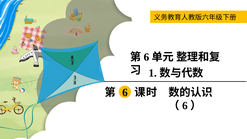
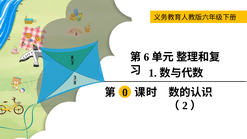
6 at (125, 92): 6 -> 0
6 at (185, 106): 6 -> 2
